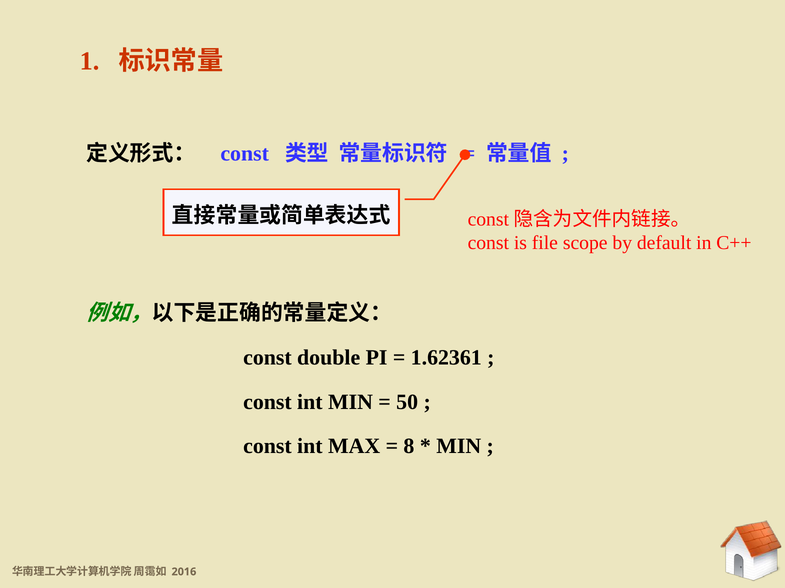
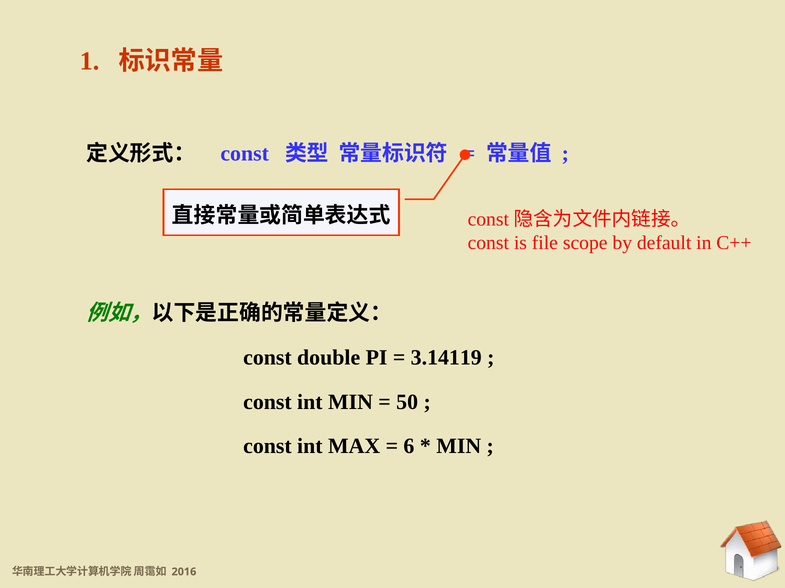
1.62361: 1.62361 -> 3.14119
8: 8 -> 6
